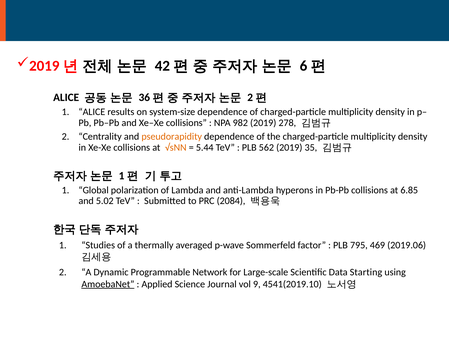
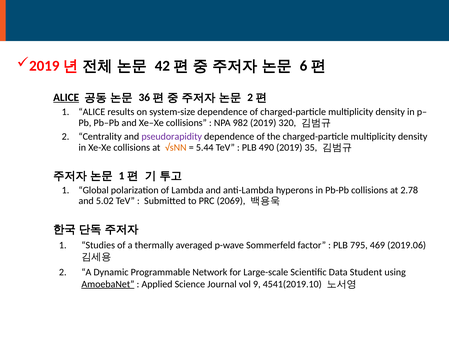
ALICE at (66, 97) underline: none -> present
278: 278 -> 320
pseudorapidity colour: orange -> purple
562: 562 -> 490
6.85: 6.85 -> 2.78
2084: 2084 -> 2069
Starting: Starting -> Student
